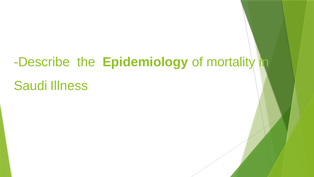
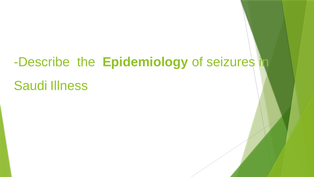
mortality: mortality -> seizures
